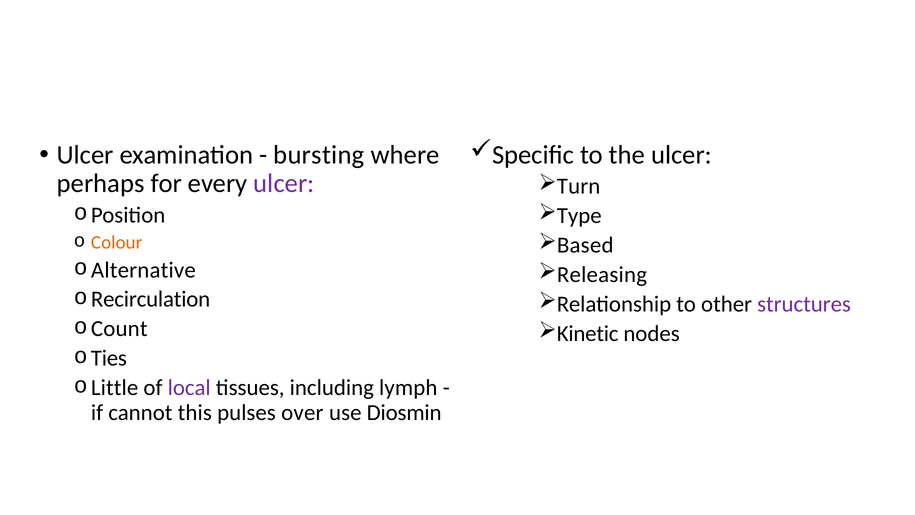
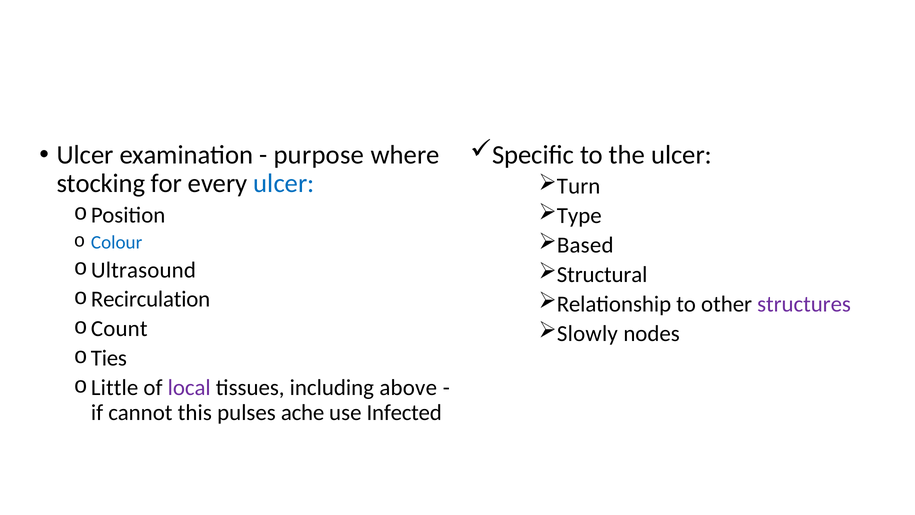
bursting: bursting -> purpose
perhaps: perhaps -> stocking
ulcer at (284, 183) colour: purple -> blue
Colour colour: orange -> blue
Alternative: Alternative -> Ultrasound
Releasing: Releasing -> Structural
Kinetic: Kinetic -> Slowly
lymph: lymph -> above
over: over -> ache
Diosmin: Diosmin -> Infected
